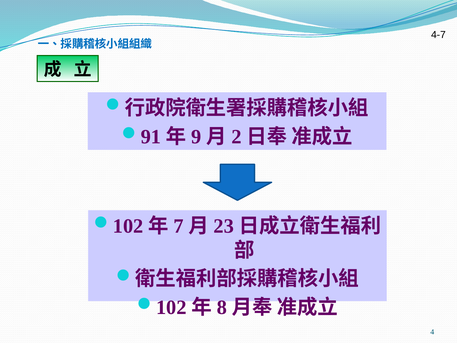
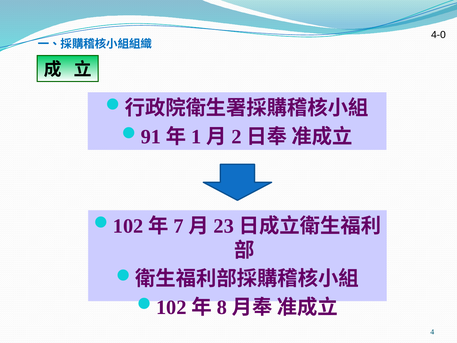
4-7: 4-7 -> 4-0
9: 9 -> 1
